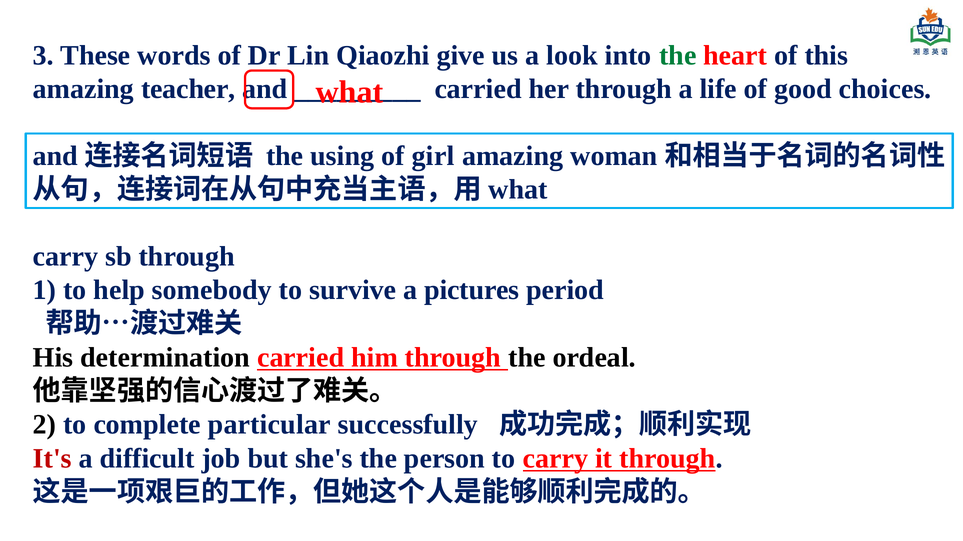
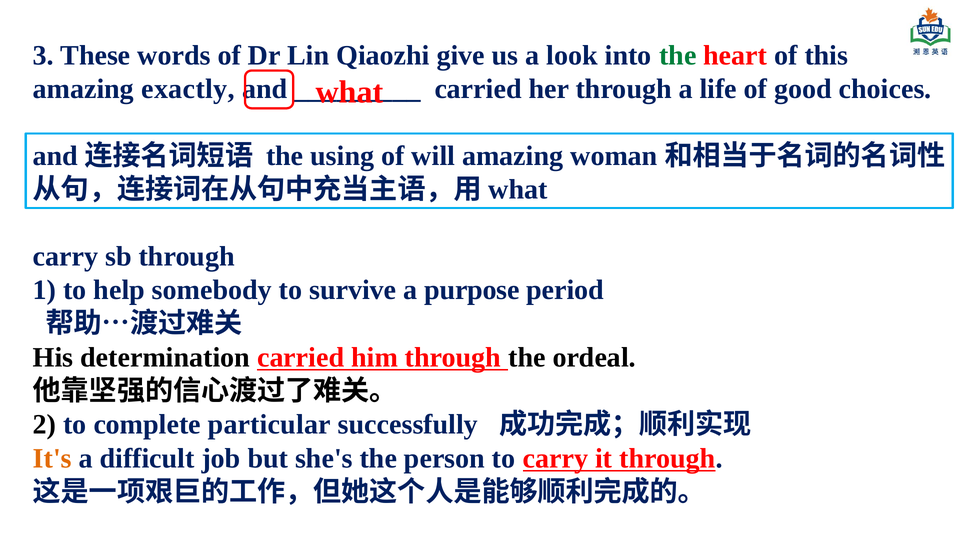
teacher: teacher -> exactly
girl: girl -> will
pictures: pictures -> purpose
It's colour: red -> orange
